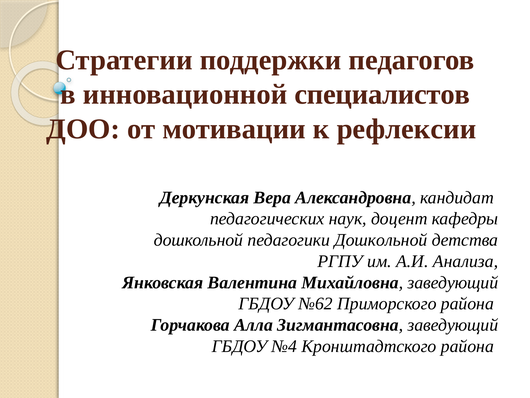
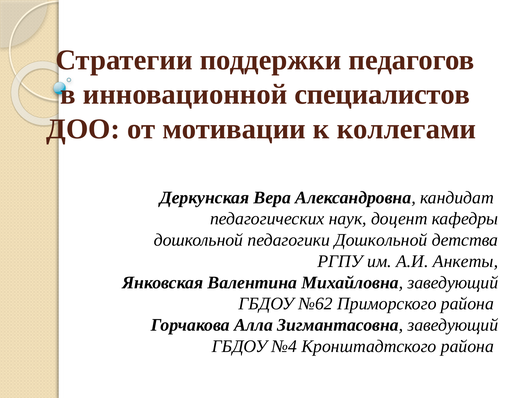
рефлексии: рефлексии -> коллегами
Анализа: Анализа -> Анкеты
